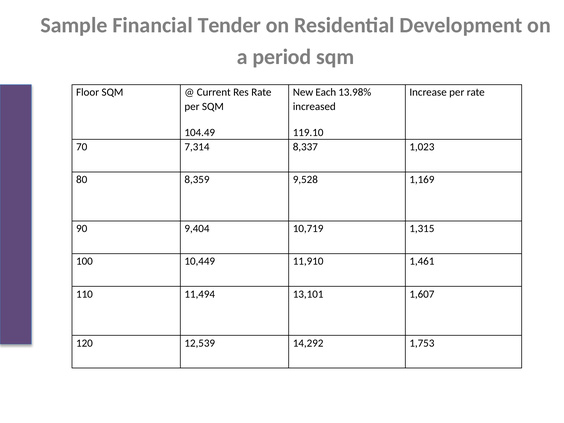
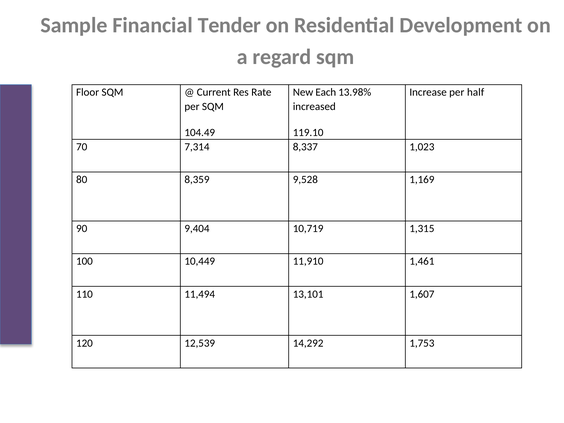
period: period -> regard
per rate: rate -> half
